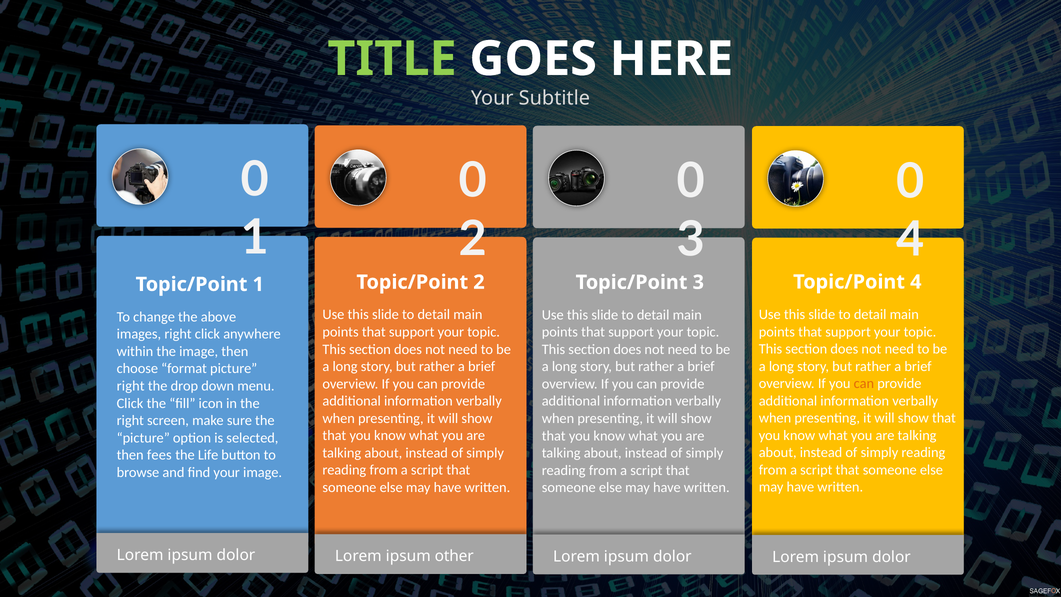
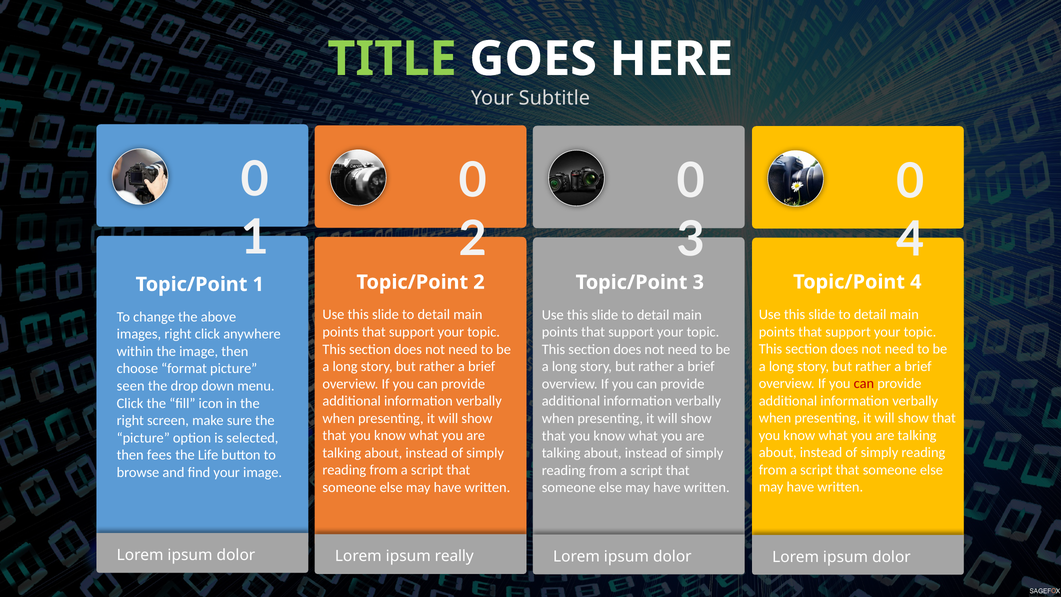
can at (864, 383) colour: orange -> red
right at (131, 386): right -> seen
other: other -> really
